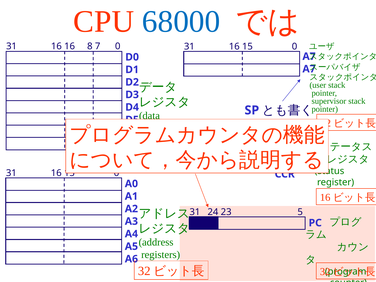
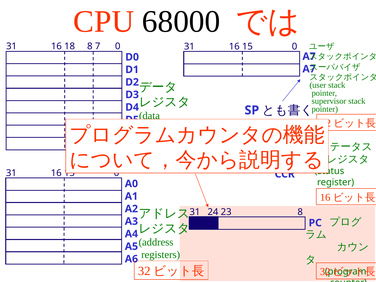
68000 colour: blue -> black
16 16: 16 -> 18
23 5: 5 -> 8
